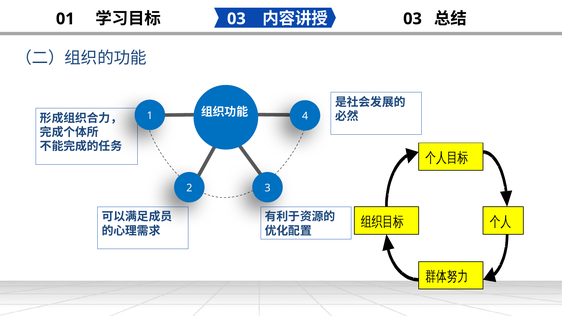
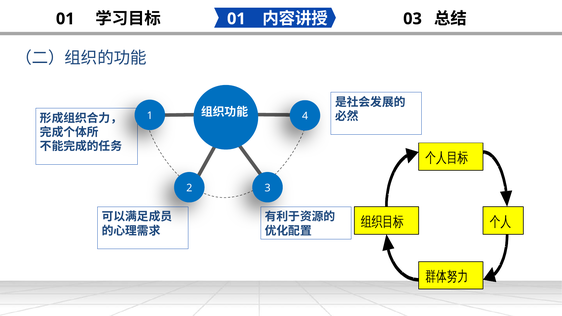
03 at (236, 19): 03 -> 01
